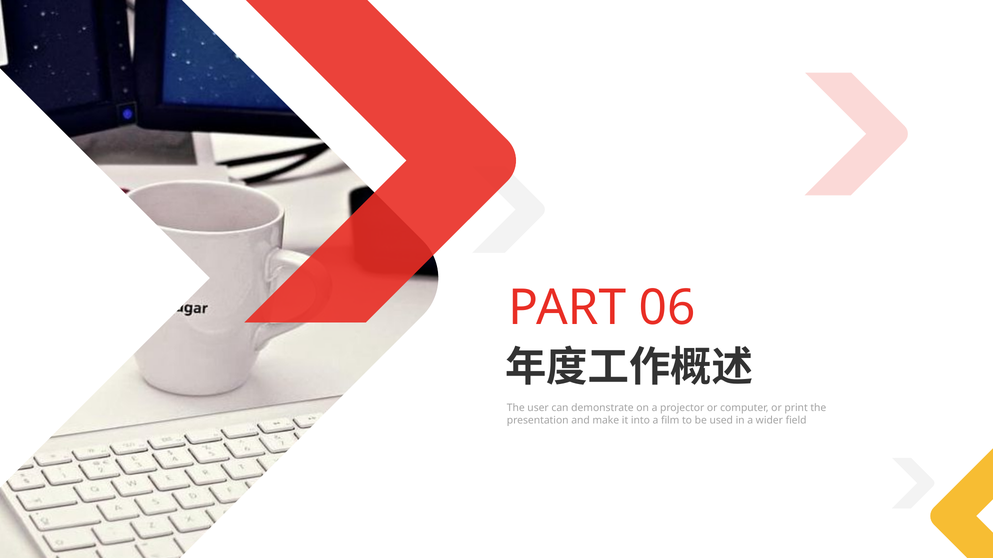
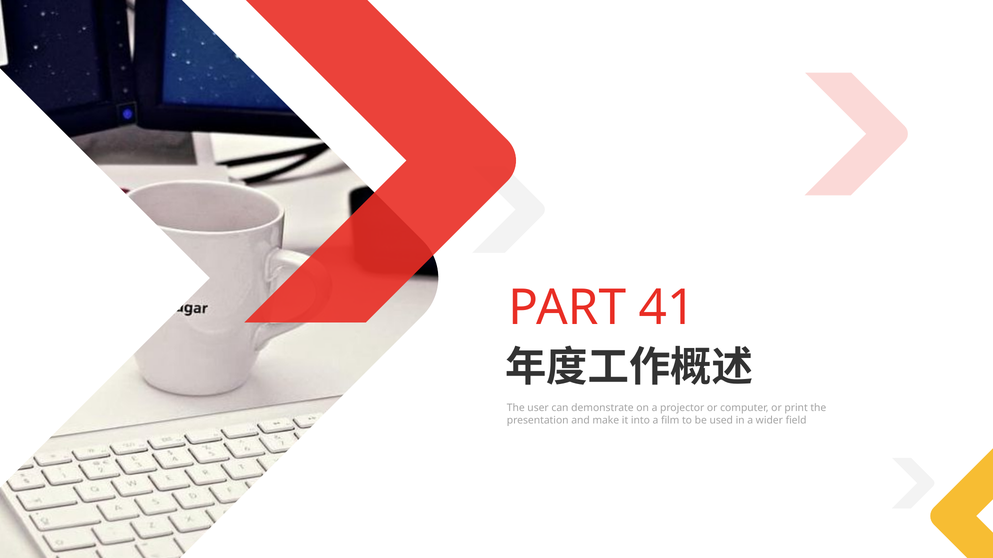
06: 06 -> 41
